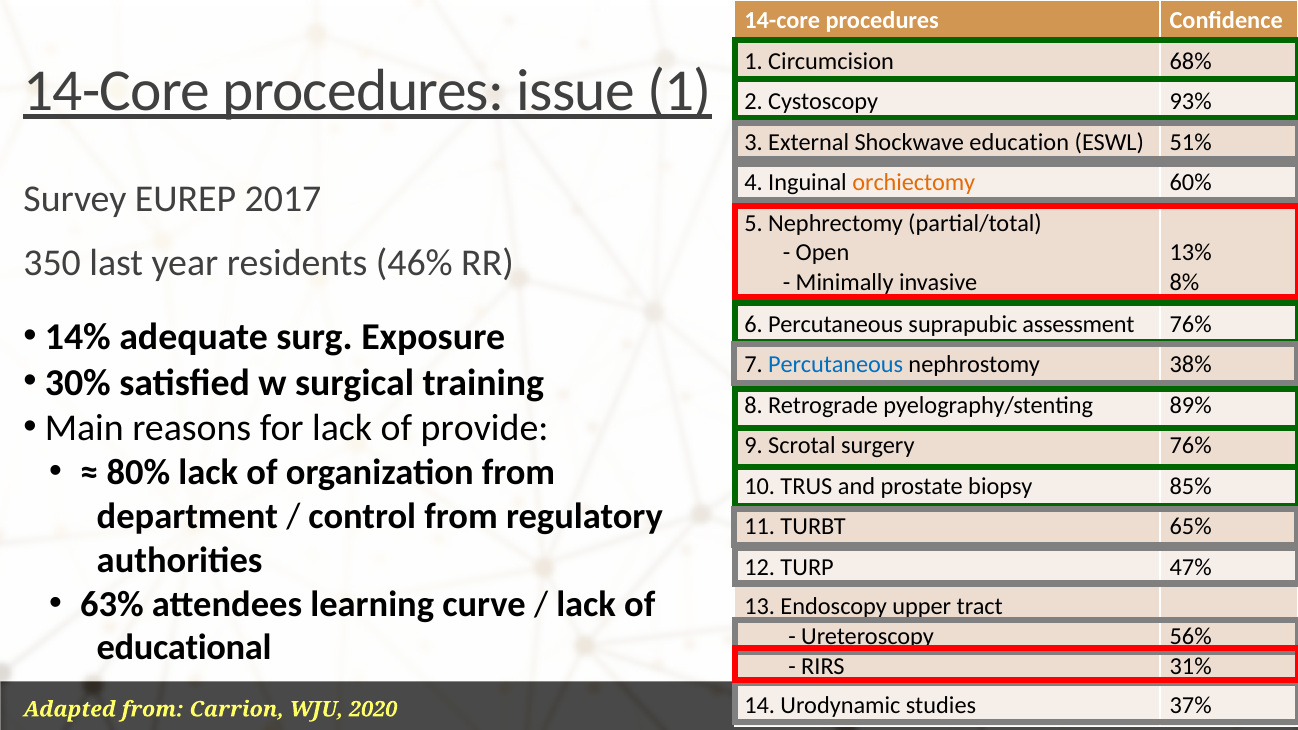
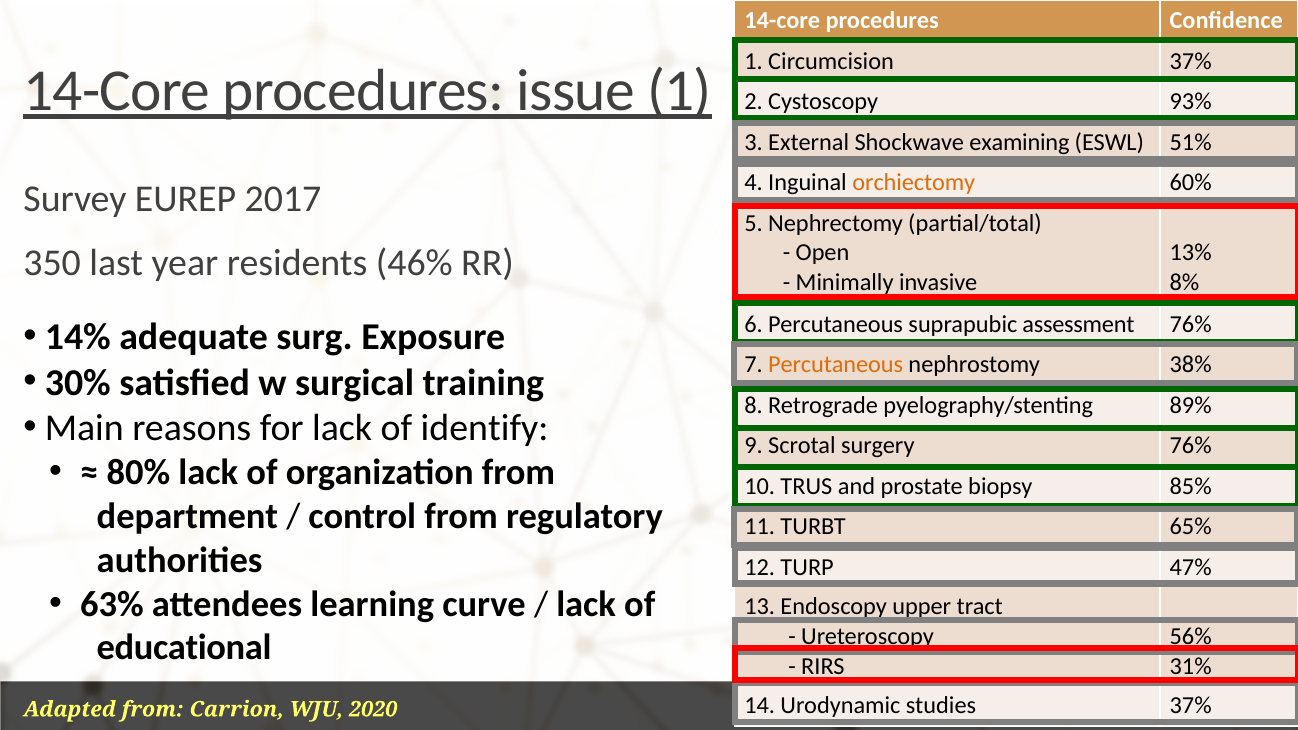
Circumcision 68%: 68% -> 37%
education: education -> examining
Percutaneous at (836, 365) colour: blue -> orange
provide: provide -> identify
